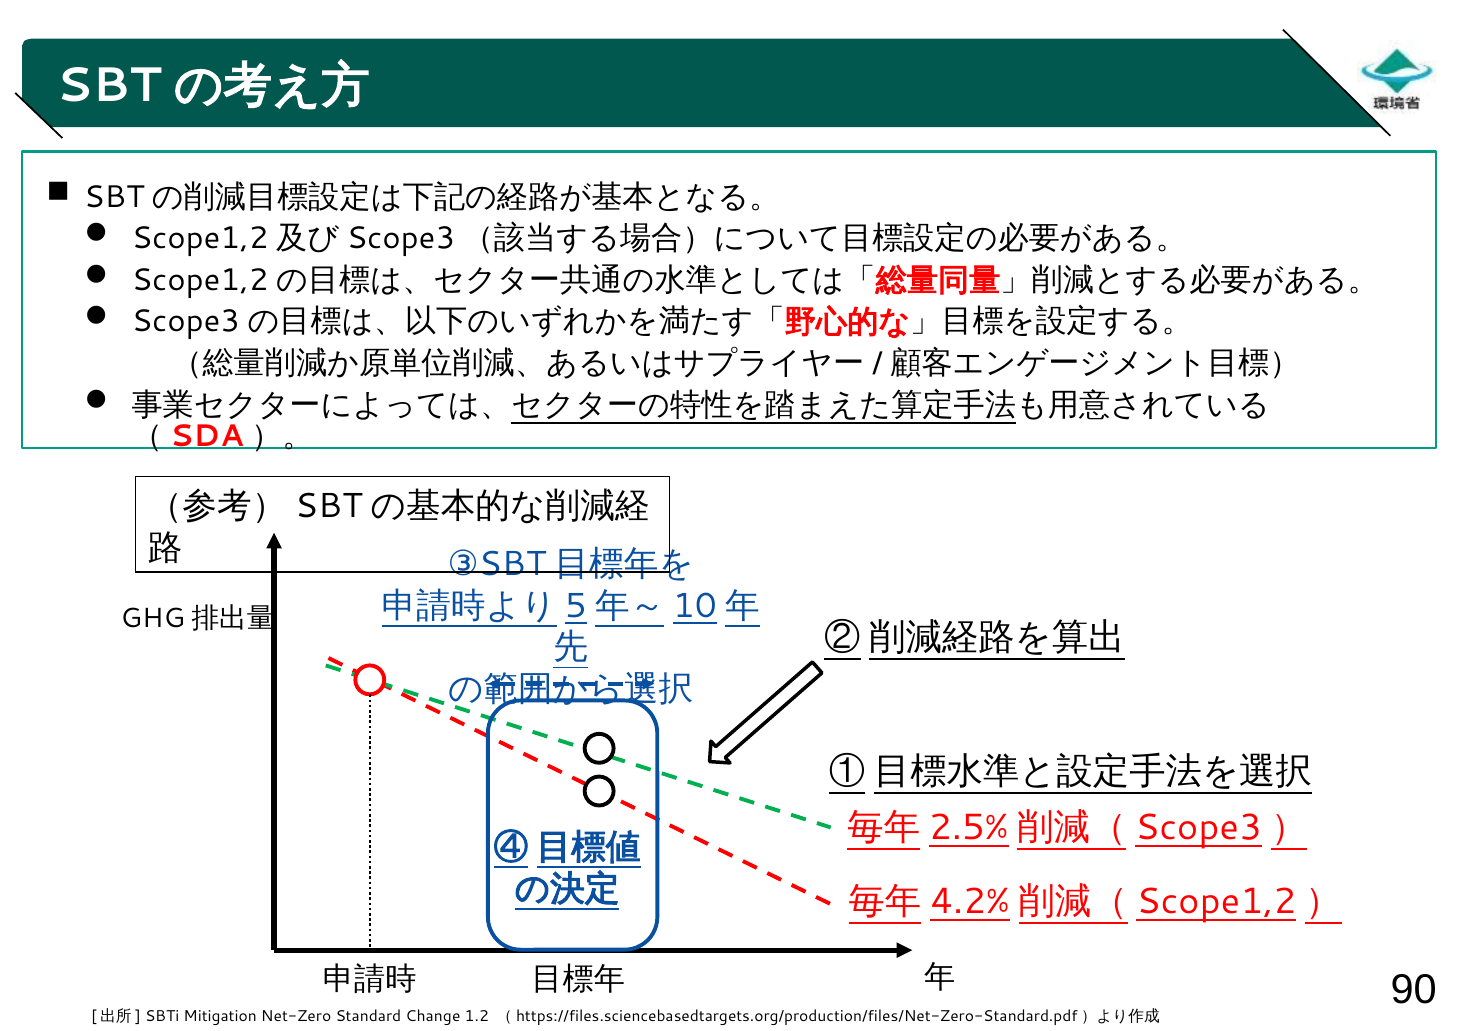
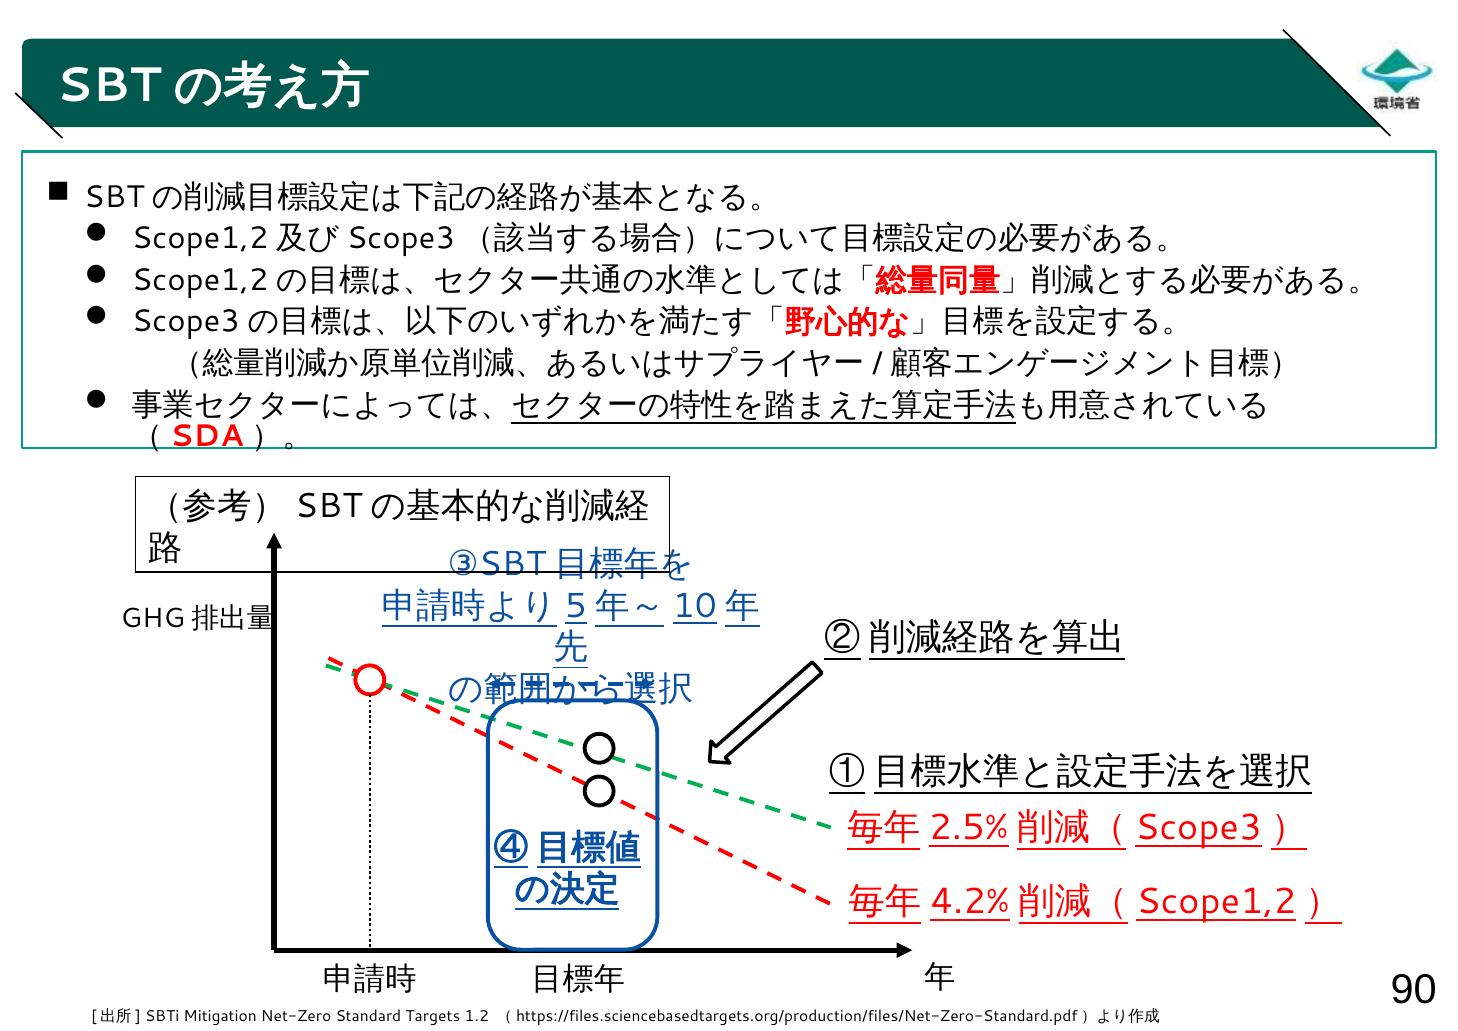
Change: Change -> Targets
